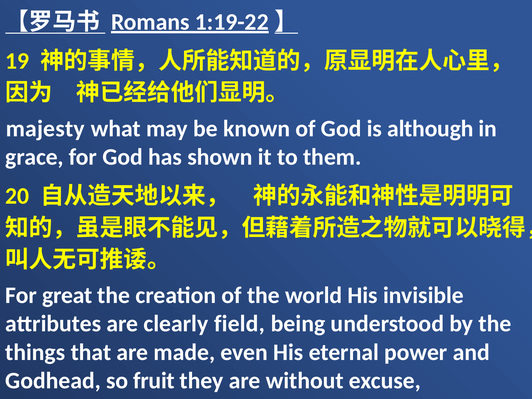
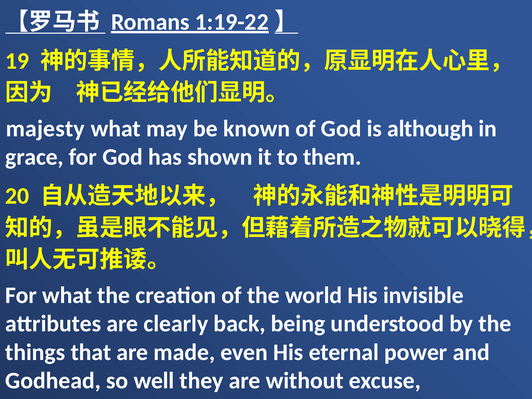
For great: great -> what
field: field -> back
fruit: fruit -> well
